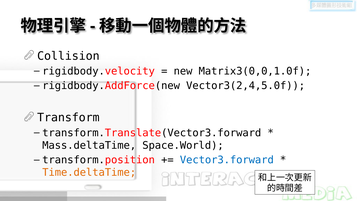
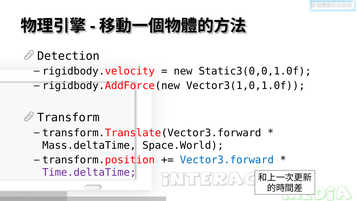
Collision: Collision -> Detection
Matrix3(0,0,1.0f: Matrix3(0,0,1.0f -> Static3(0,0,1.0f
Vector3(2,4,5.0f: Vector3(2,4,5.0f -> Vector3(1,0,1.0f
Time.deltaTime colour: orange -> purple
